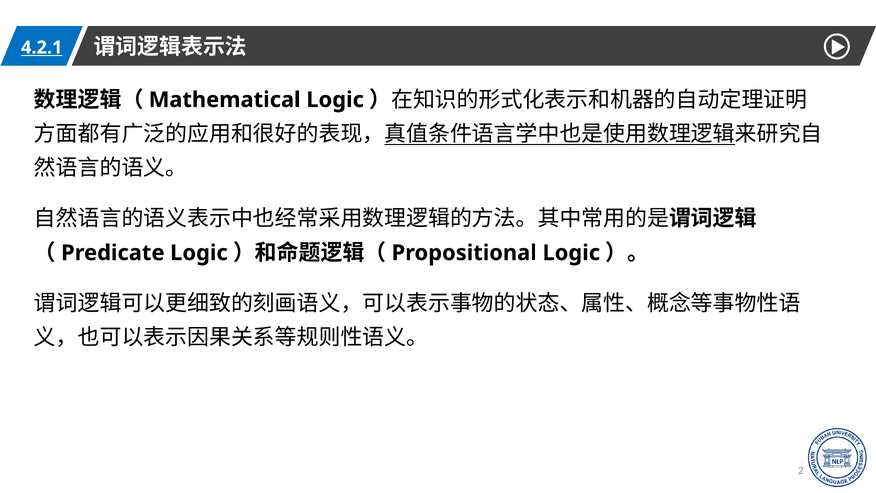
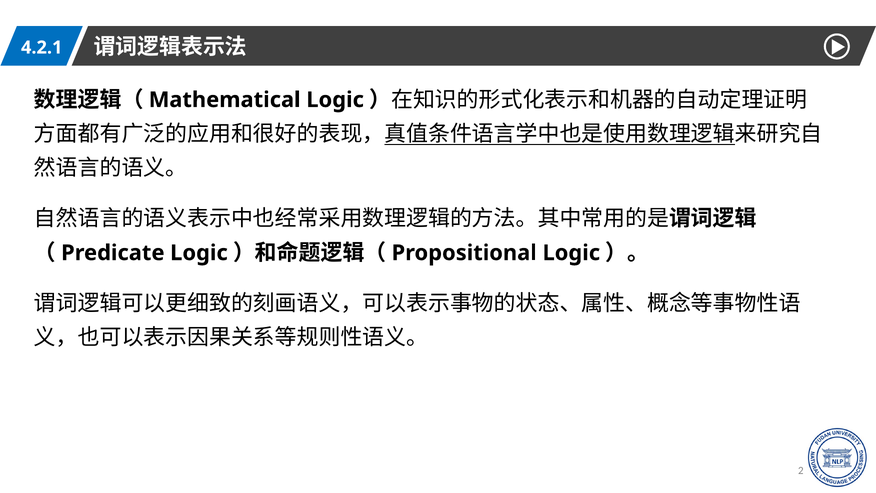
4.2.1 underline: present -> none
